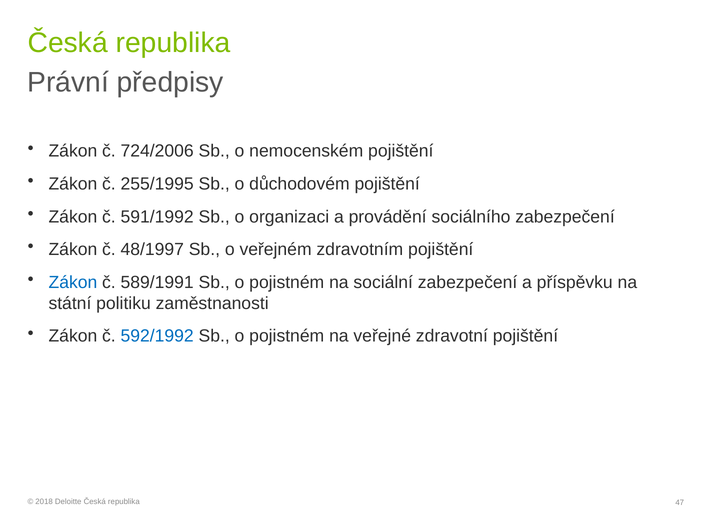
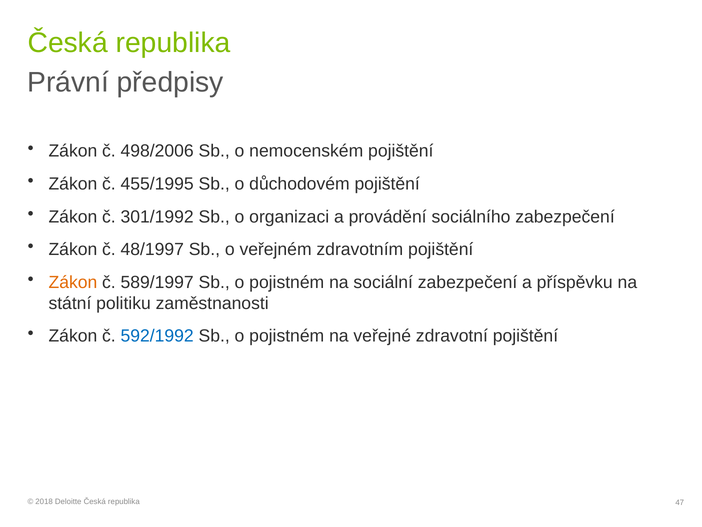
724/2006: 724/2006 -> 498/2006
255/1995: 255/1995 -> 455/1995
591/1992: 591/1992 -> 301/1992
Zákon at (73, 282) colour: blue -> orange
589/1991: 589/1991 -> 589/1997
